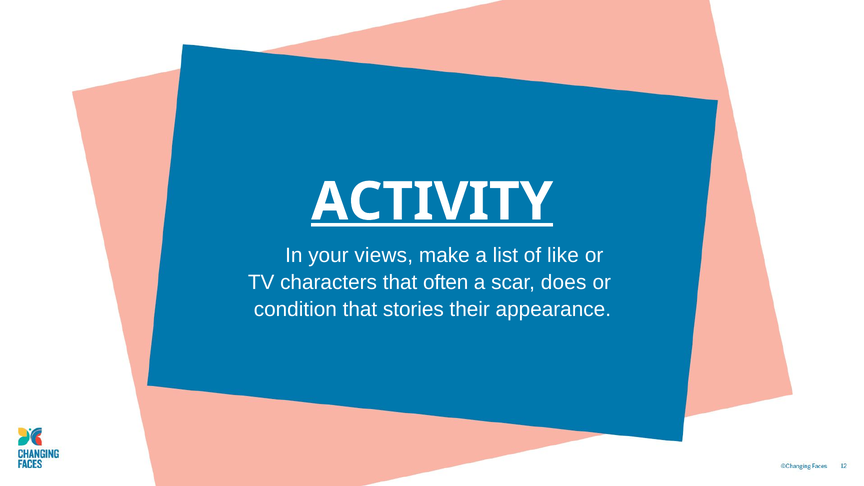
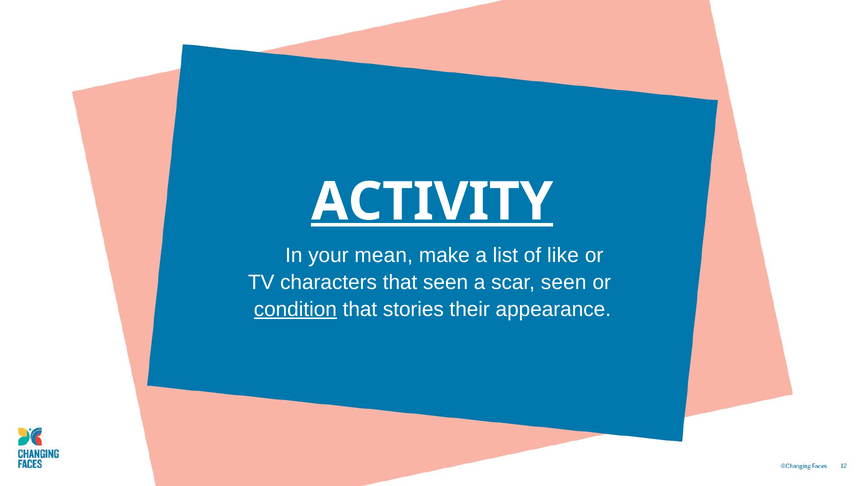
views: views -> mean
that often: often -> seen
scar does: does -> seen
condition underline: none -> present
